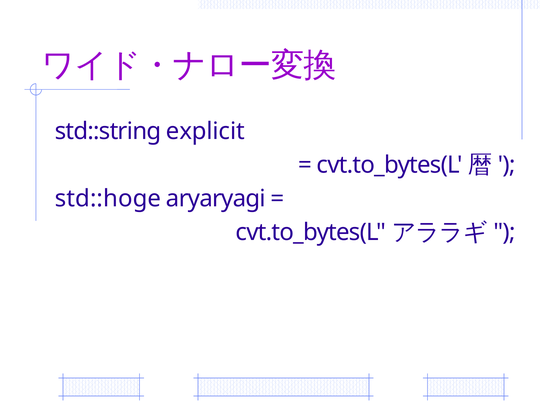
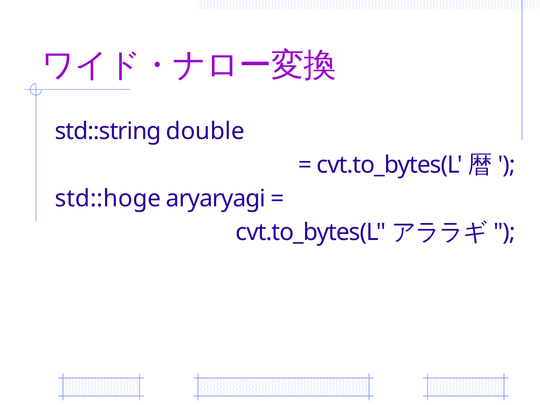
explicit: explicit -> double
